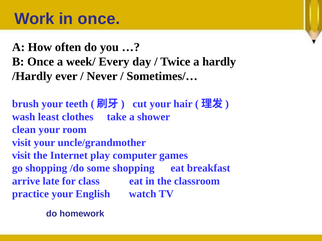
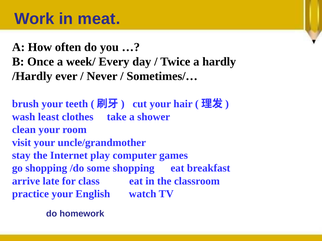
in once: once -> meat
visit at (21, 156): visit -> stay
